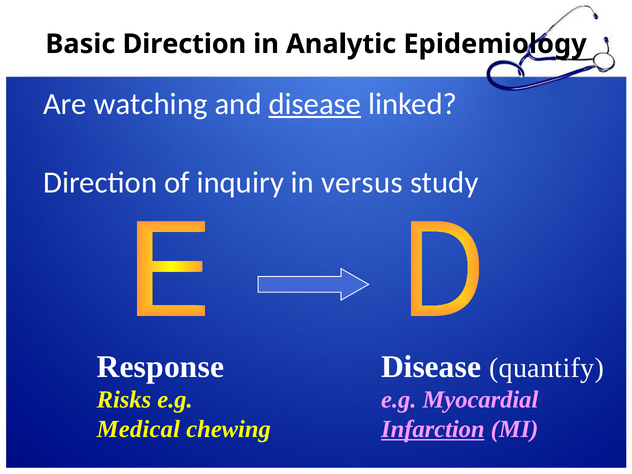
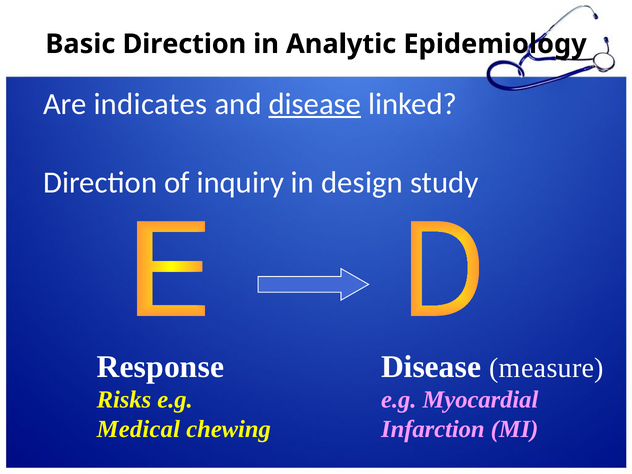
watching: watching -> indicates
versus: versus -> design
quantify: quantify -> measure
Infarction underline: present -> none
